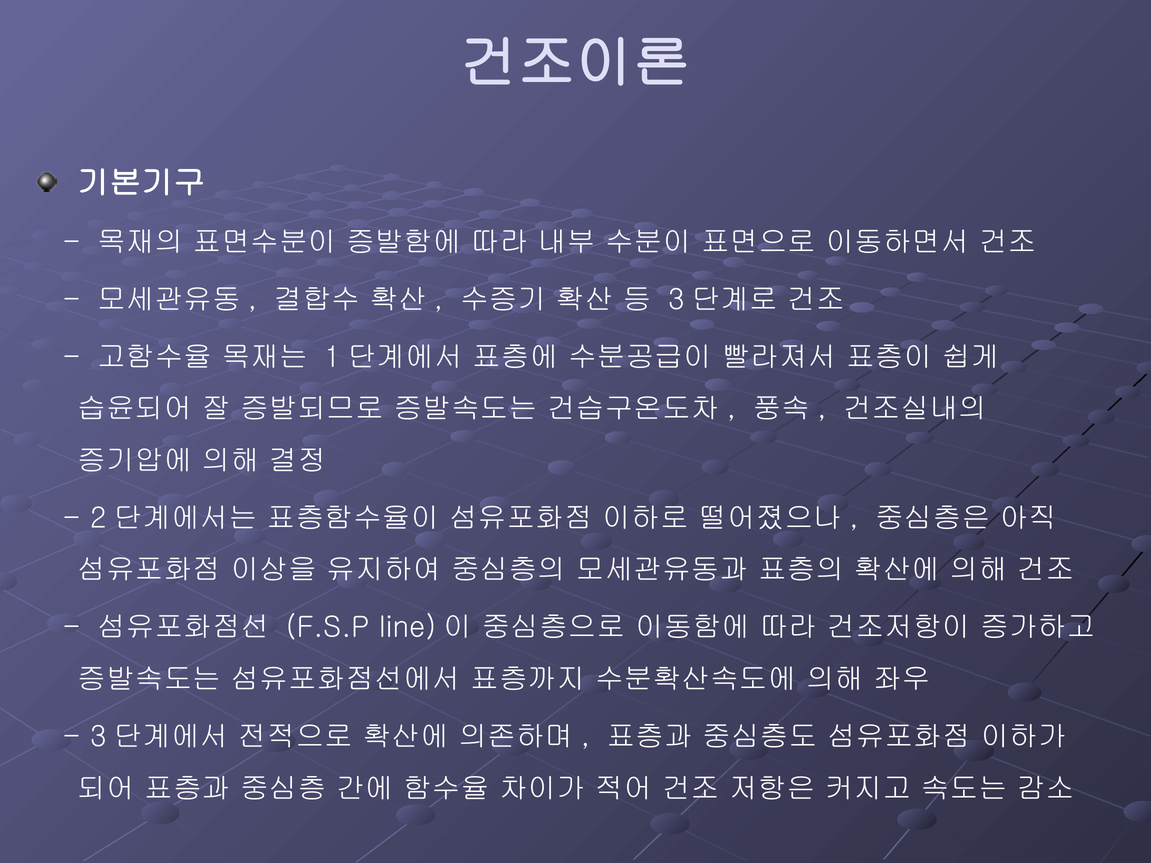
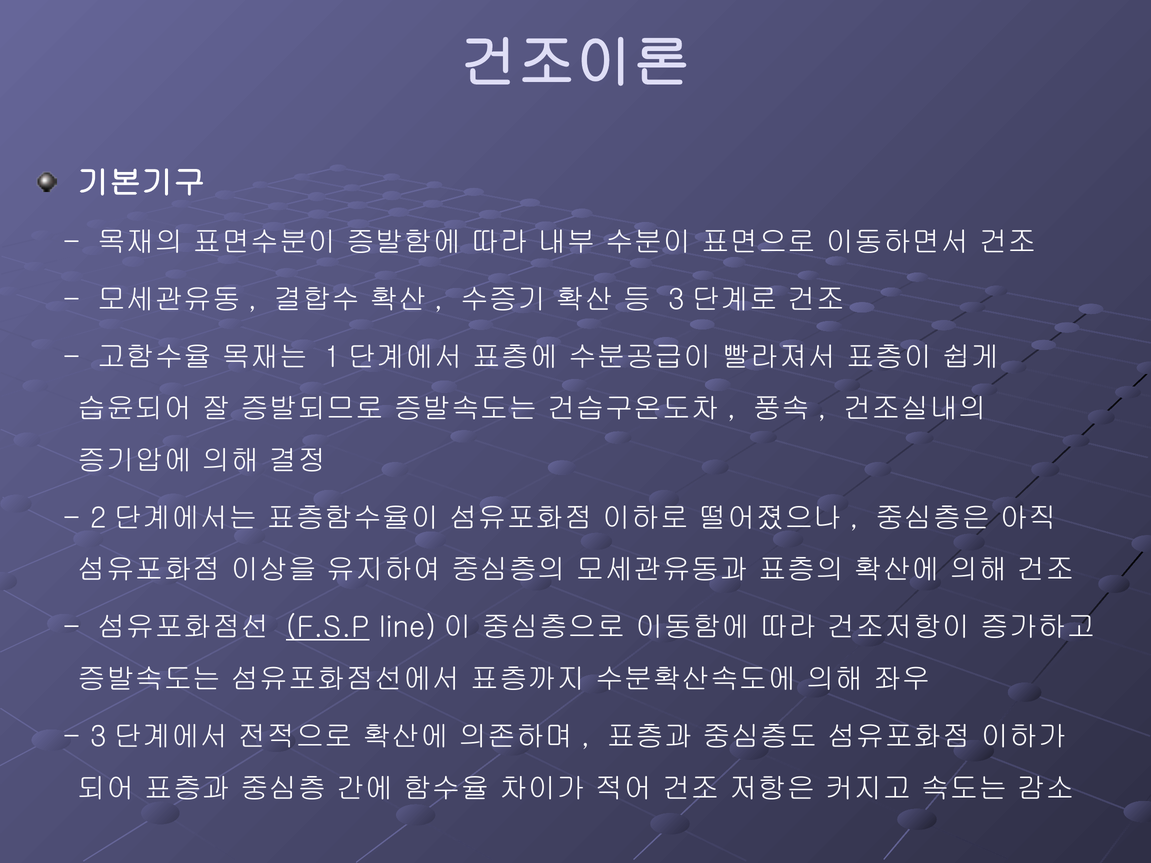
F.S.P underline: none -> present
